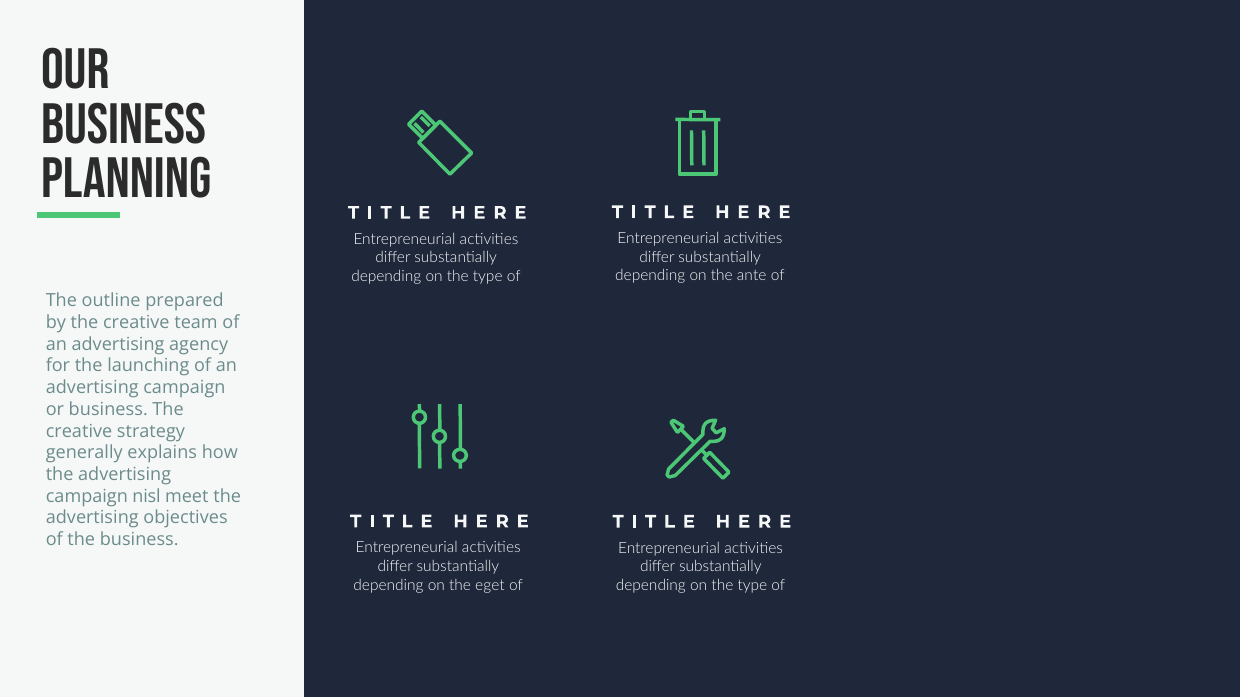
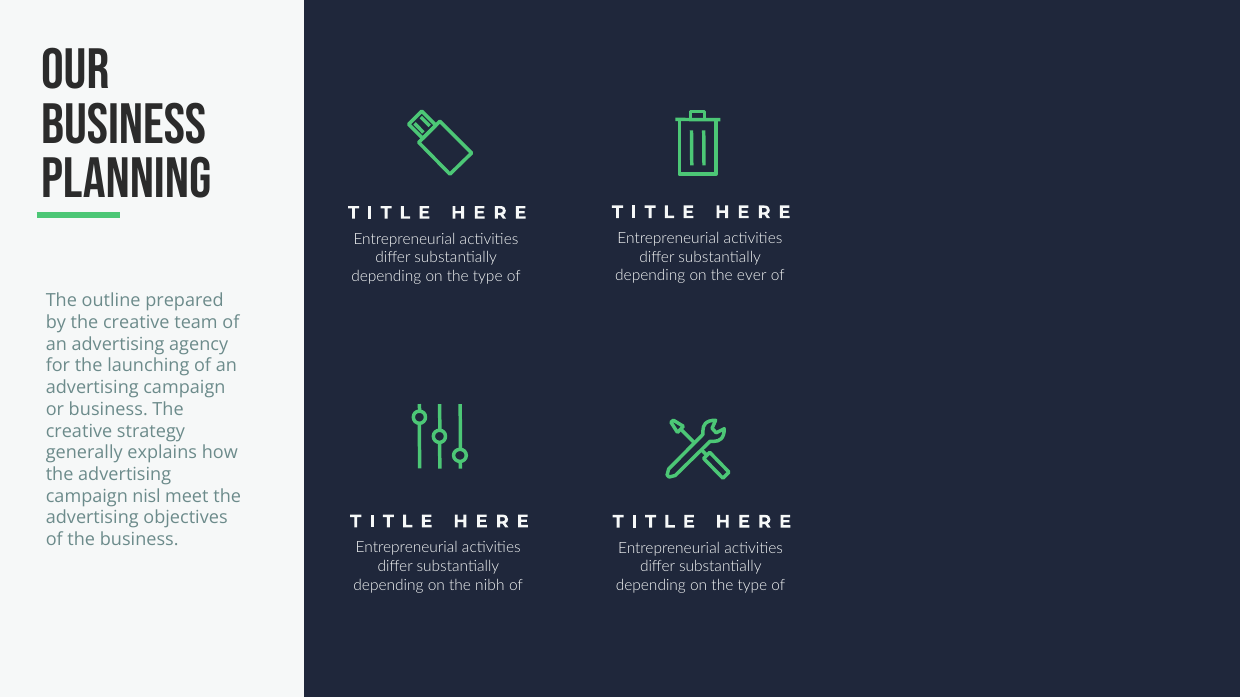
ante: ante -> ever
eget: eget -> nibh
